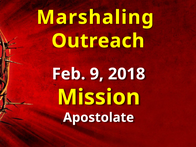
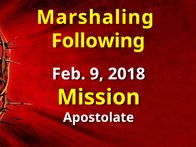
Outreach: Outreach -> Following
